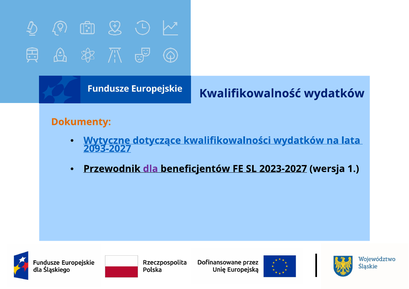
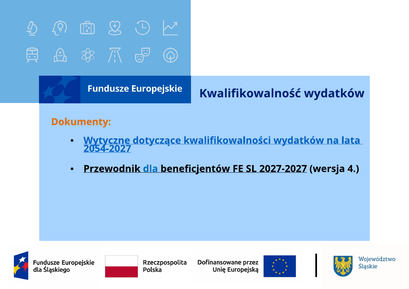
2093-2027: 2093-2027 -> 2054-2027
dla colour: purple -> blue
2023-2027: 2023-2027 -> 2027-2027
1: 1 -> 4
